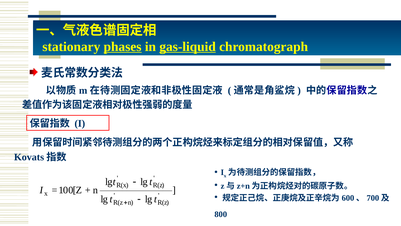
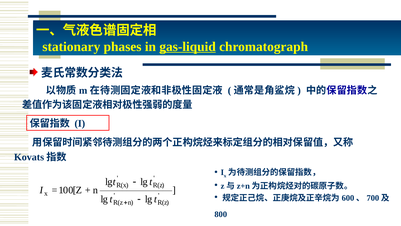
phases underline: present -> none
